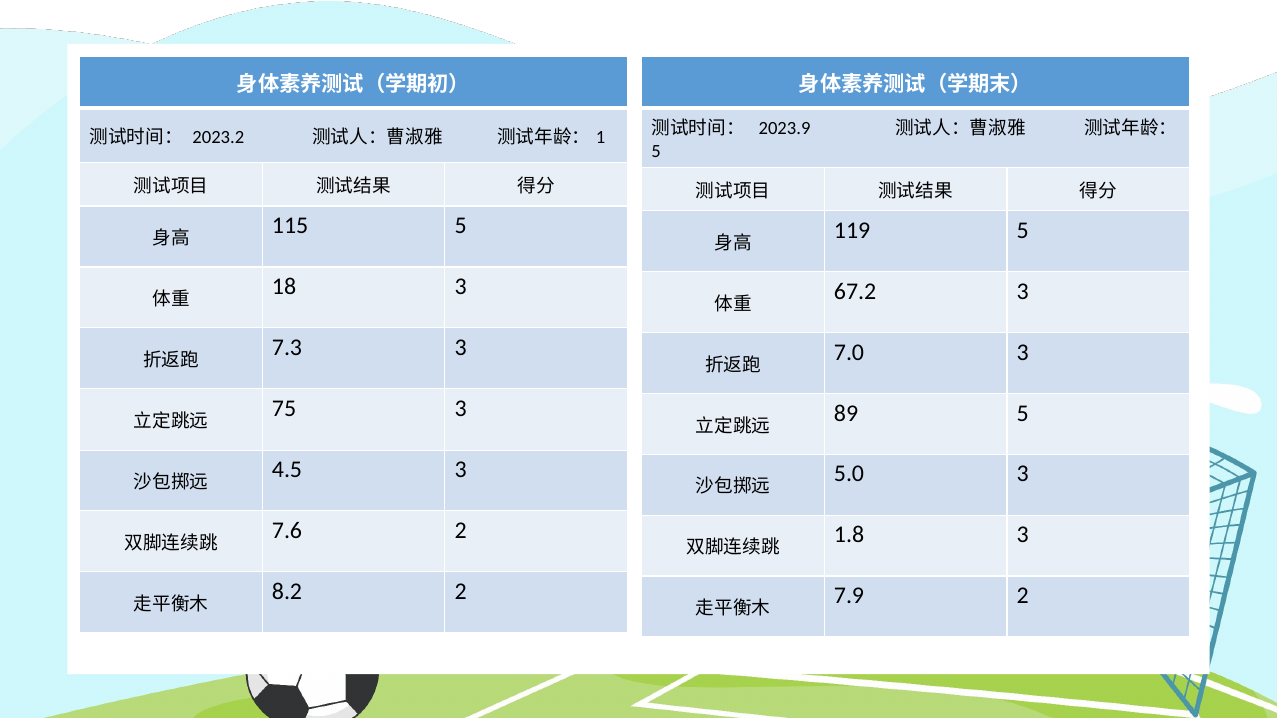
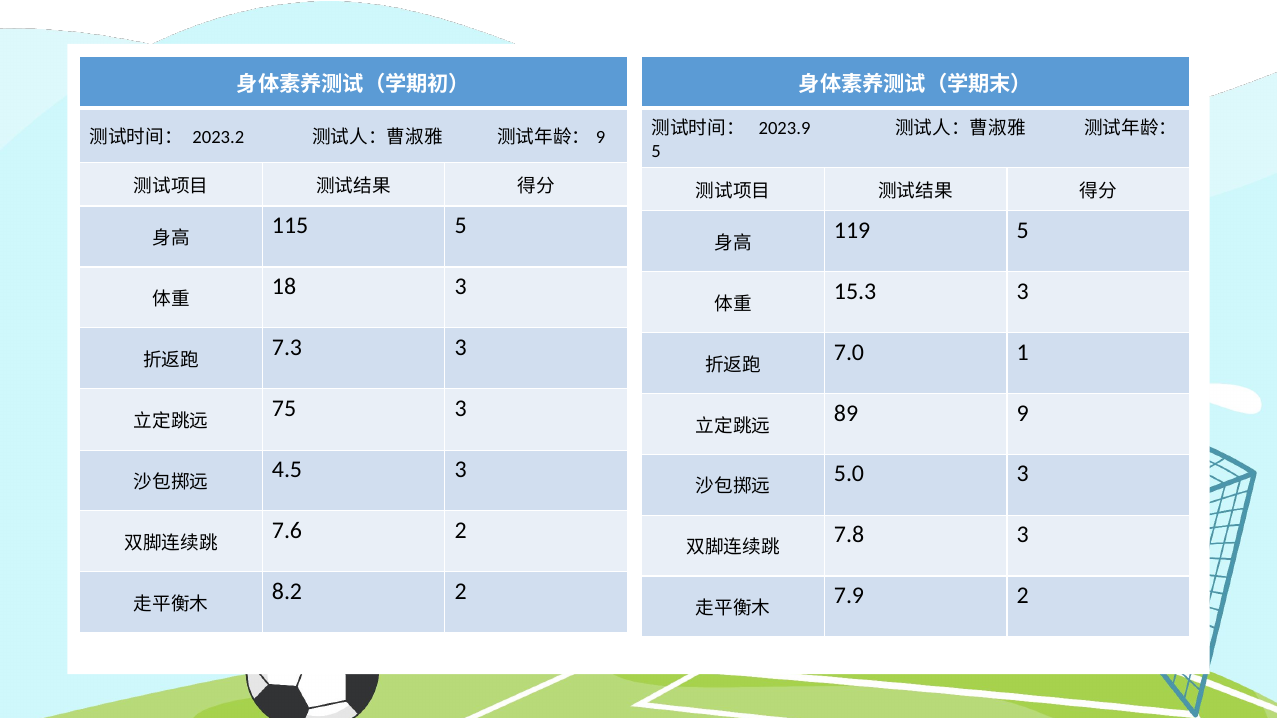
1 at (601, 138): 1 -> 9
67.2: 67.2 -> 15.3
7.0 3: 3 -> 1
89 5: 5 -> 9
1.8: 1.8 -> 7.8
